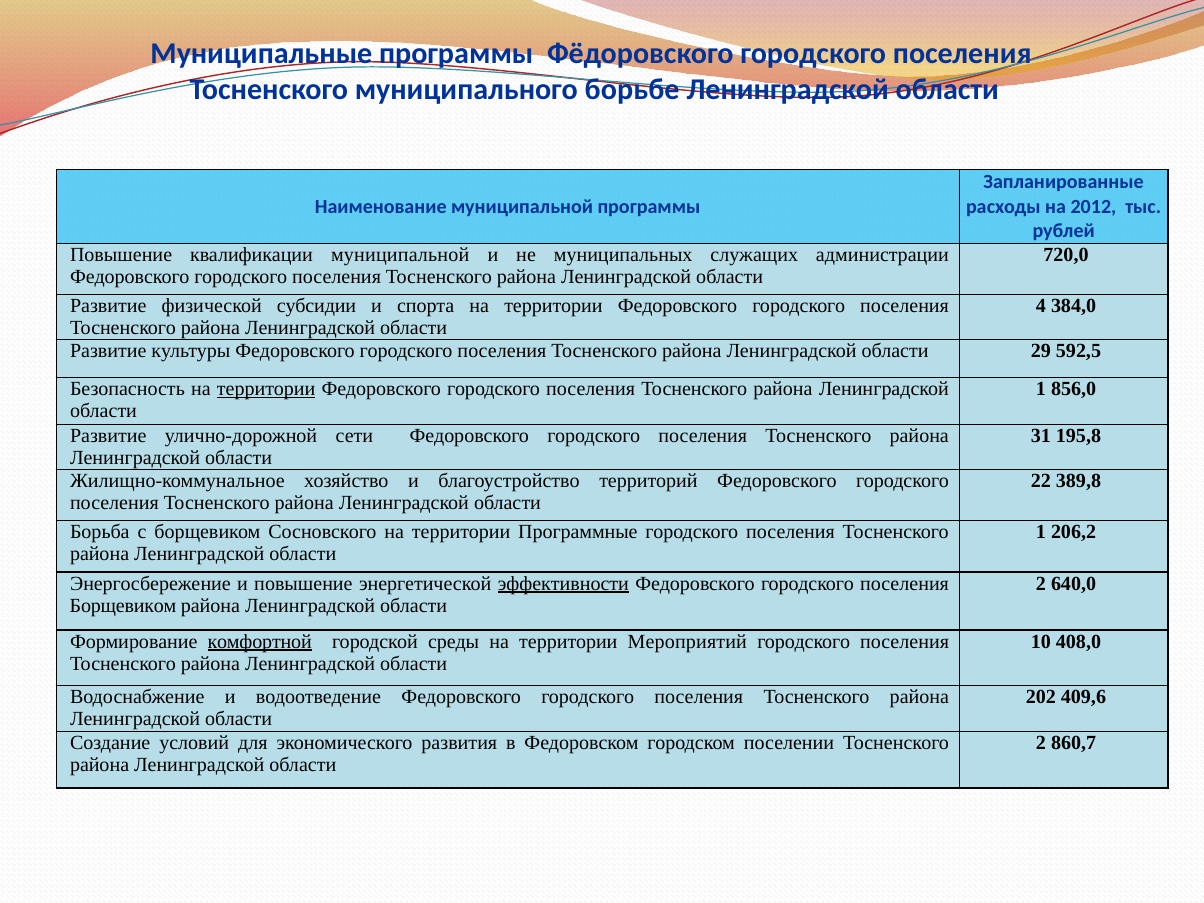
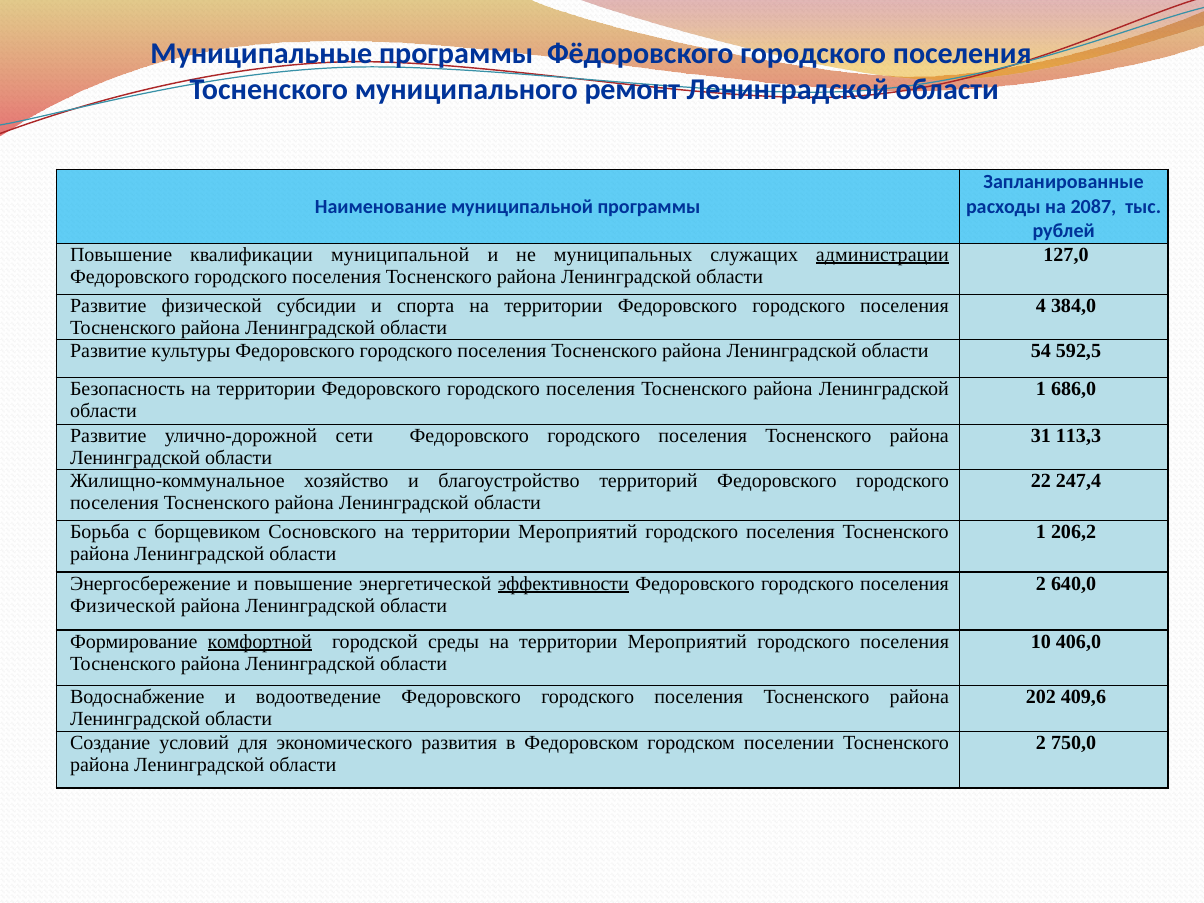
борьбе: борьбе -> ремонт
2012: 2012 -> 2087
администрации underline: none -> present
720,0: 720,0 -> 127,0
29: 29 -> 54
территории at (266, 389) underline: present -> none
856,0: 856,0 -> 686,0
195,8: 195,8 -> 113,3
389,8: 389,8 -> 247,4
Сосновского на территории Программные: Программные -> Мероприятий
Борщевиком at (123, 606): Борщевиком -> Физической
408,0: 408,0 -> 406,0
860,7: 860,7 -> 750,0
